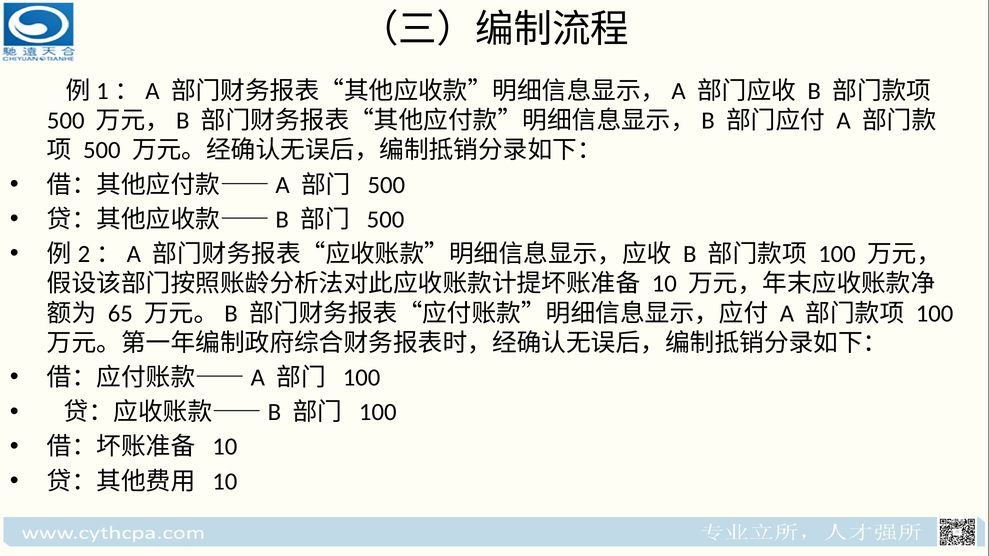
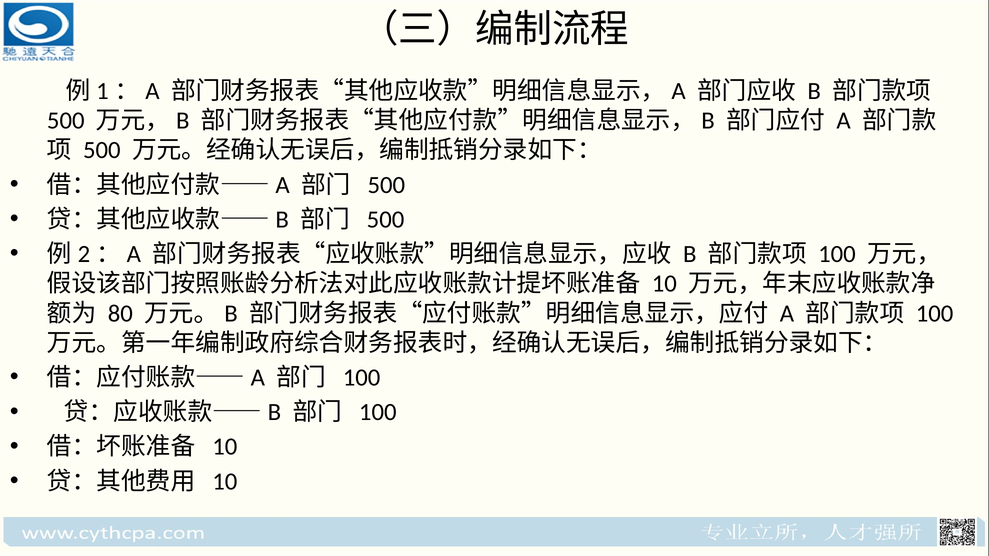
65: 65 -> 80
